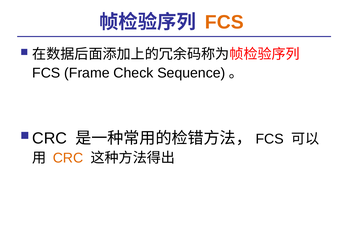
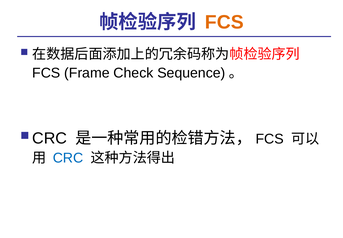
CRC colour: orange -> blue
